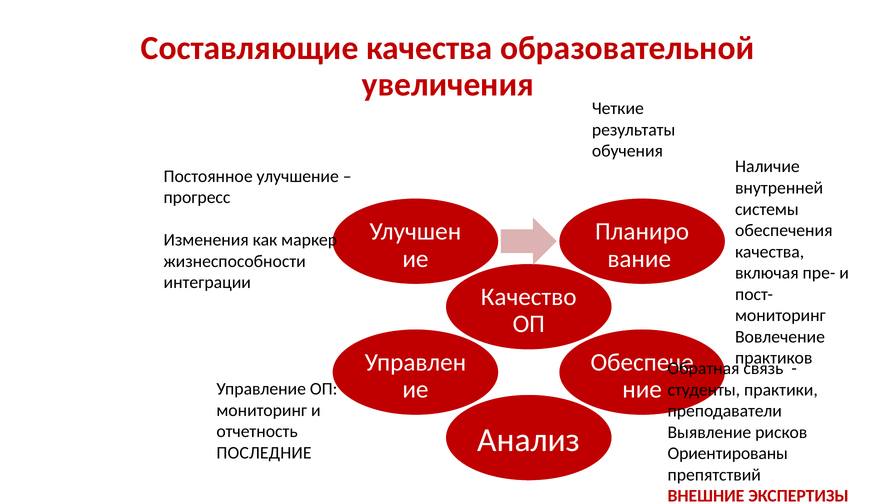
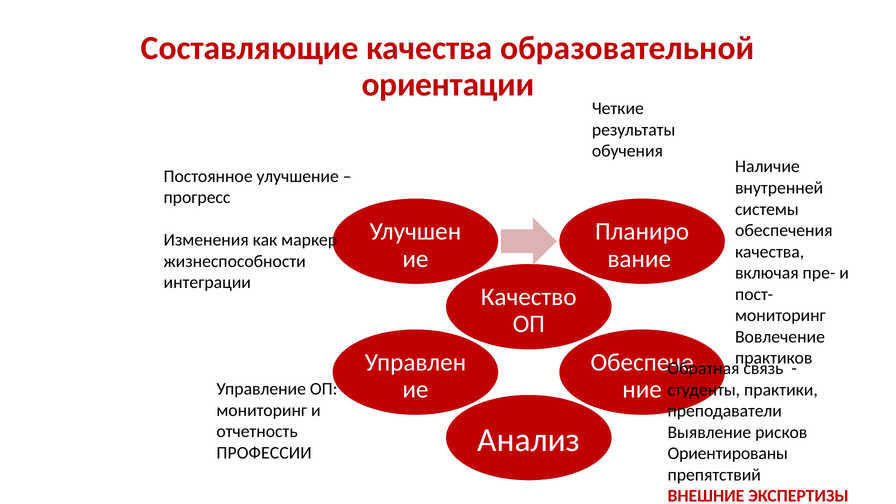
увеличения: увеличения -> ориентации
ПОСЛЕДНИЕ: ПОСЛЕДНИЕ -> ПРОФЕССИИ
